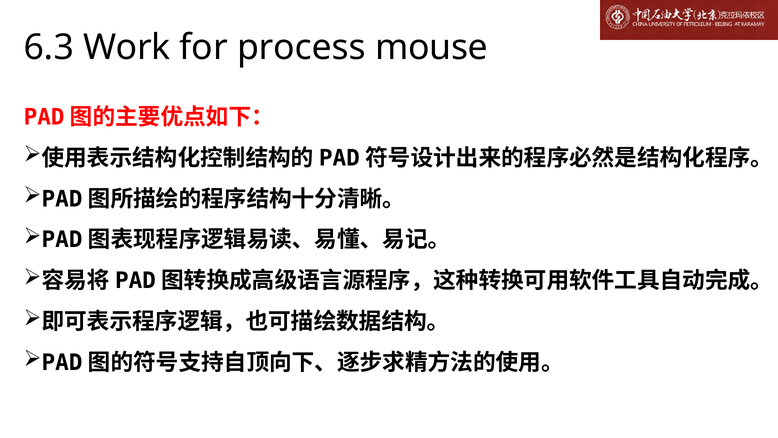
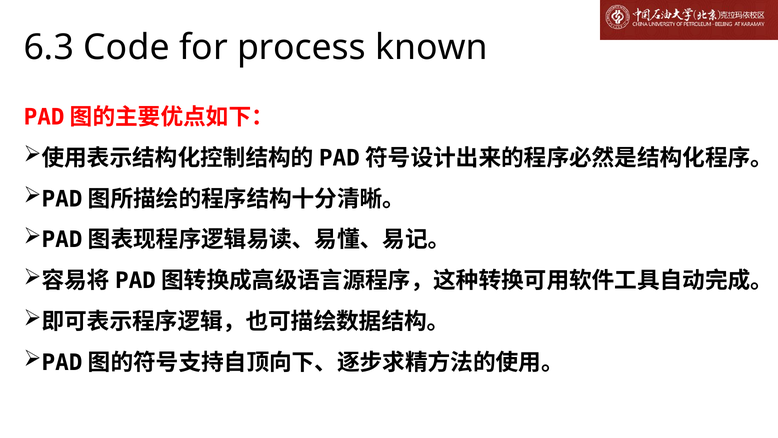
Work: Work -> Code
mouse: mouse -> known
